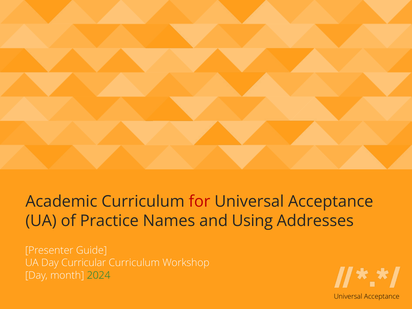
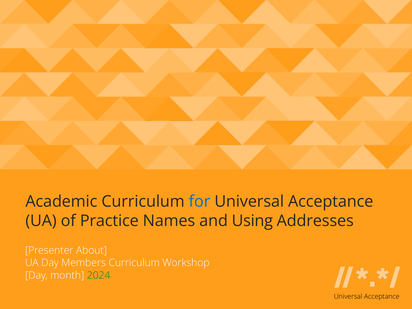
for colour: red -> blue
Guide: Guide -> About
Curricular: Curricular -> Members
